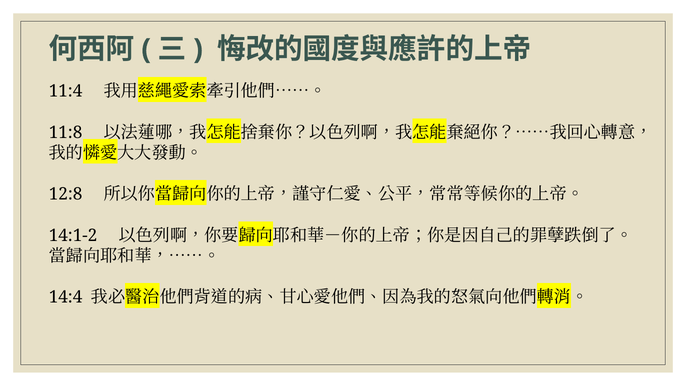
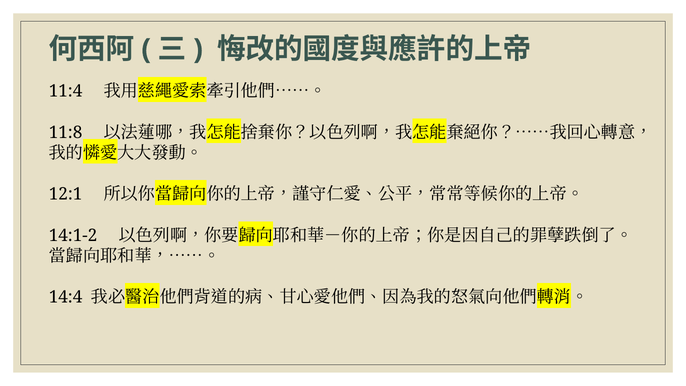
12:8: 12:8 -> 12:1
